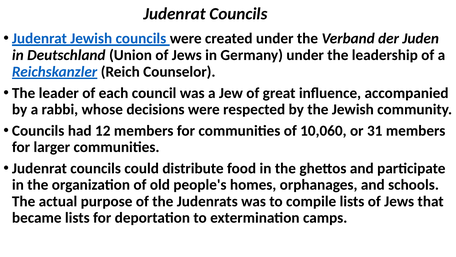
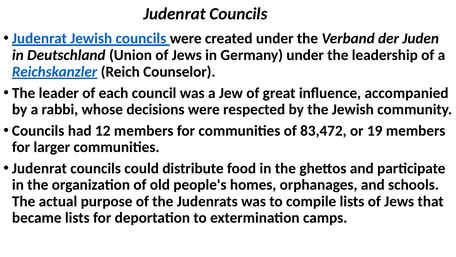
10,060: 10,060 -> 83,472
31: 31 -> 19
